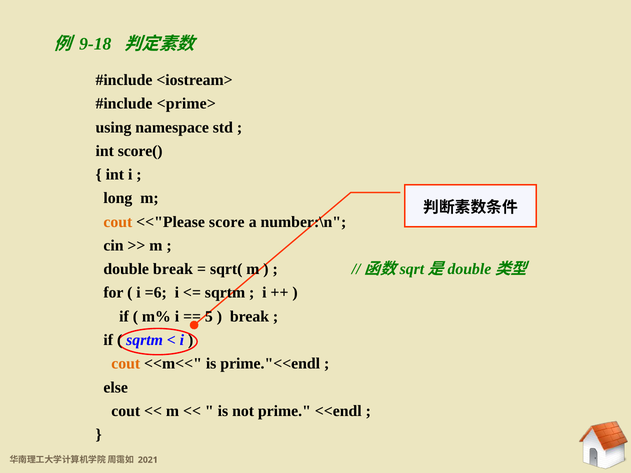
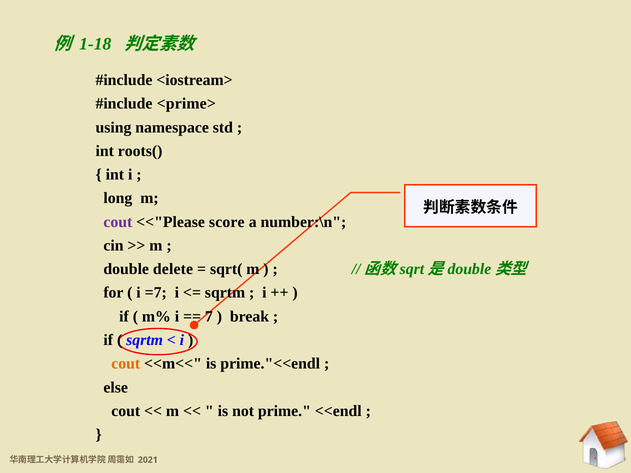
9-18: 9-18 -> 1-18
score(: score( -> roots(
cout at (118, 222) colour: orange -> purple
double break: break -> delete
=6: =6 -> =7
5: 5 -> 7
